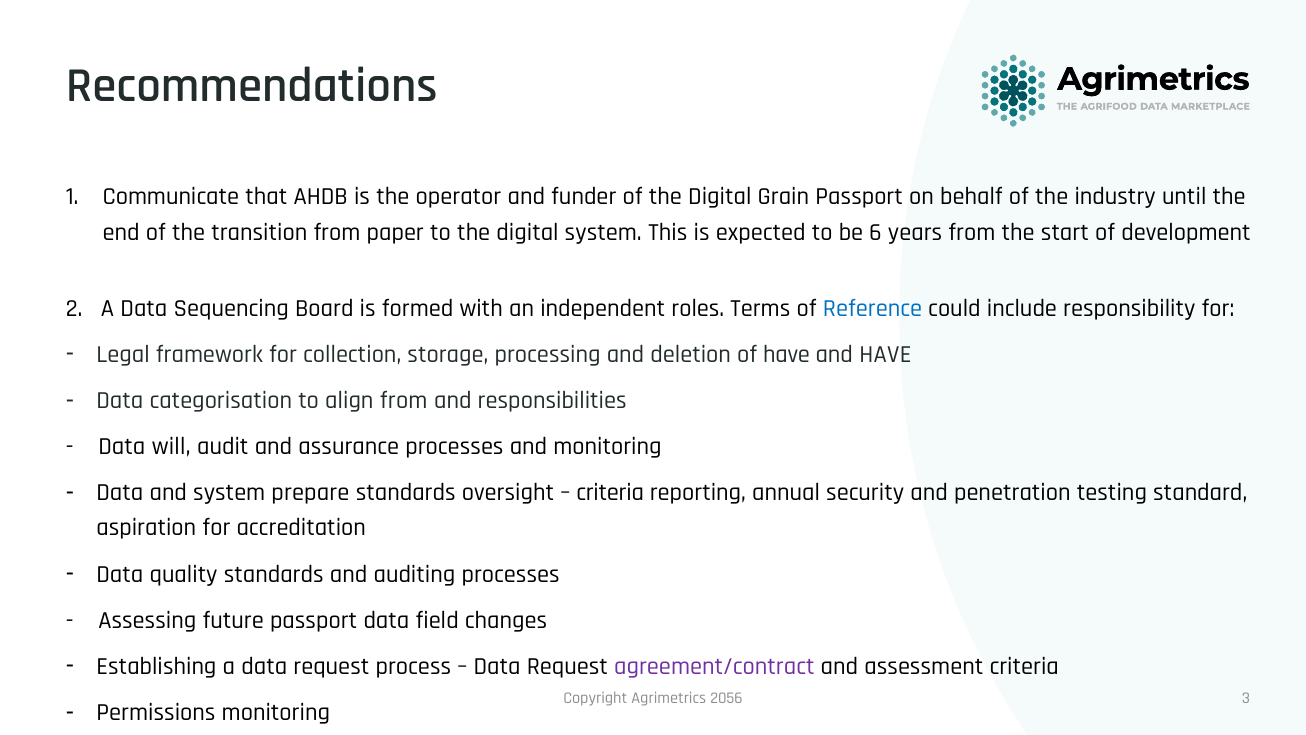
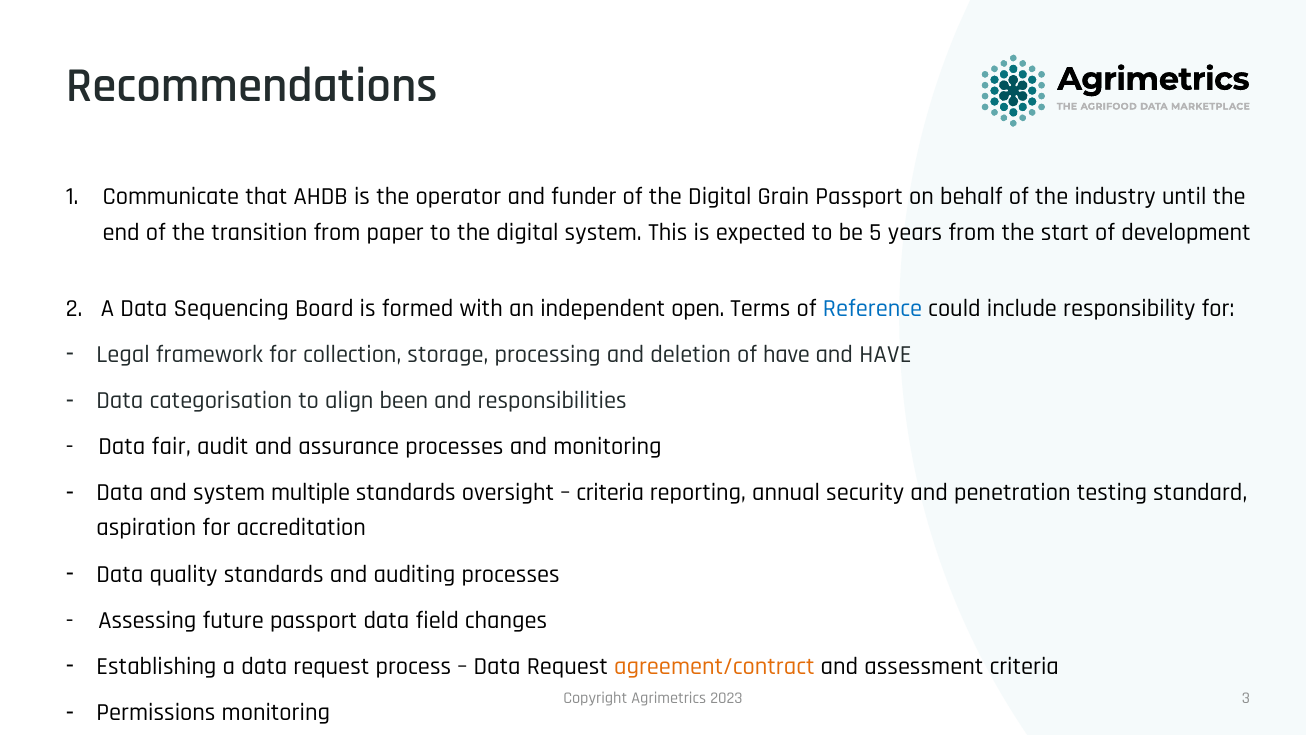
6: 6 -> 5
roles: roles -> open
align from: from -> been
will: will -> fair
prepare: prepare -> multiple
agreement/contract colour: purple -> orange
2056: 2056 -> 2023
